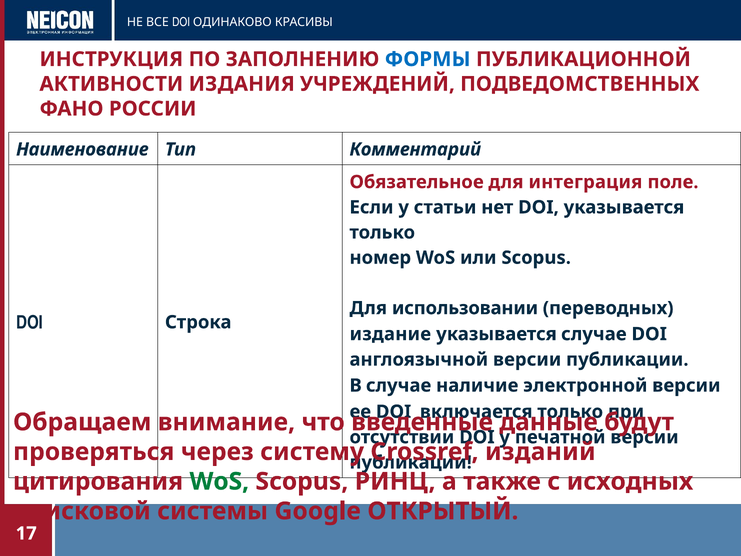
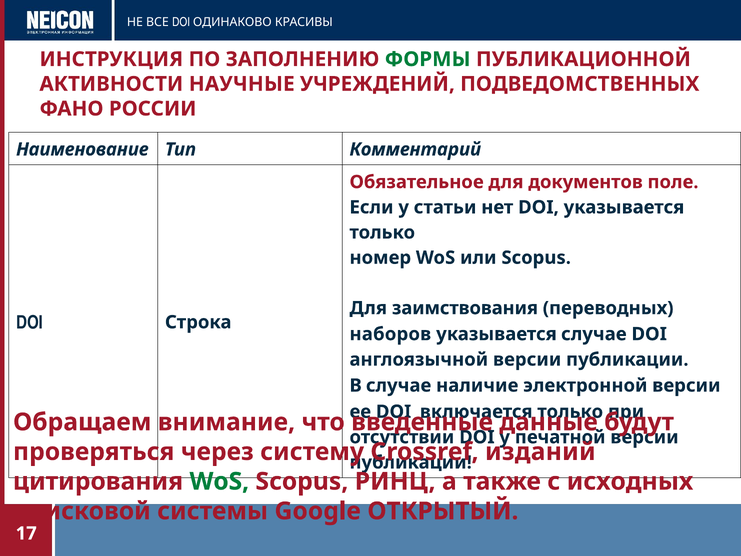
ФОРМЫ colour: blue -> green
ИЗДАНИЯ: ИЗДАНИЯ -> НАУЧНЫЕ
интеграция: интеграция -> документов
использовании: использовании -> заимствования
издание: издание -> наборов
